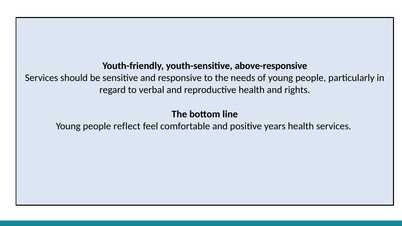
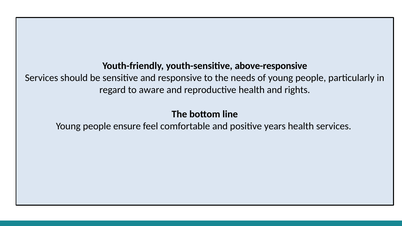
verbal: verbal -> aware
reflect: reflect -> ensure
